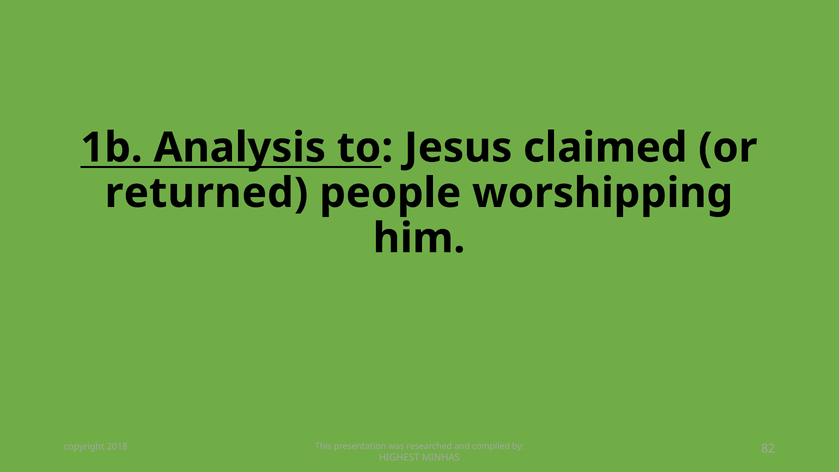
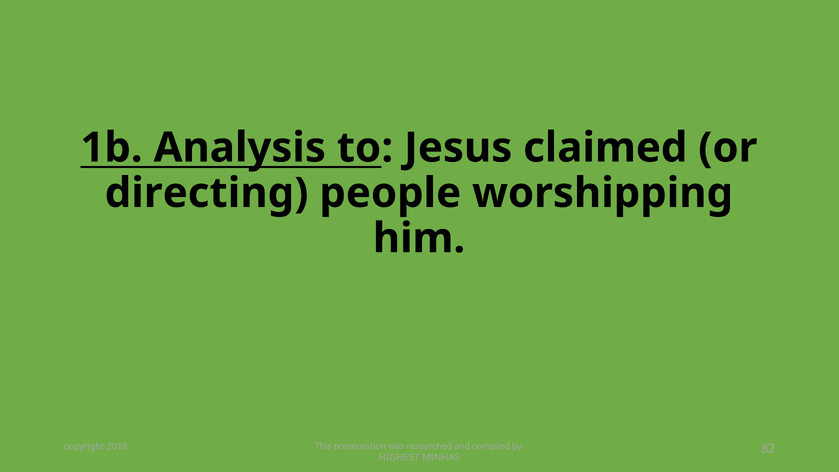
returned: returned -> directing
